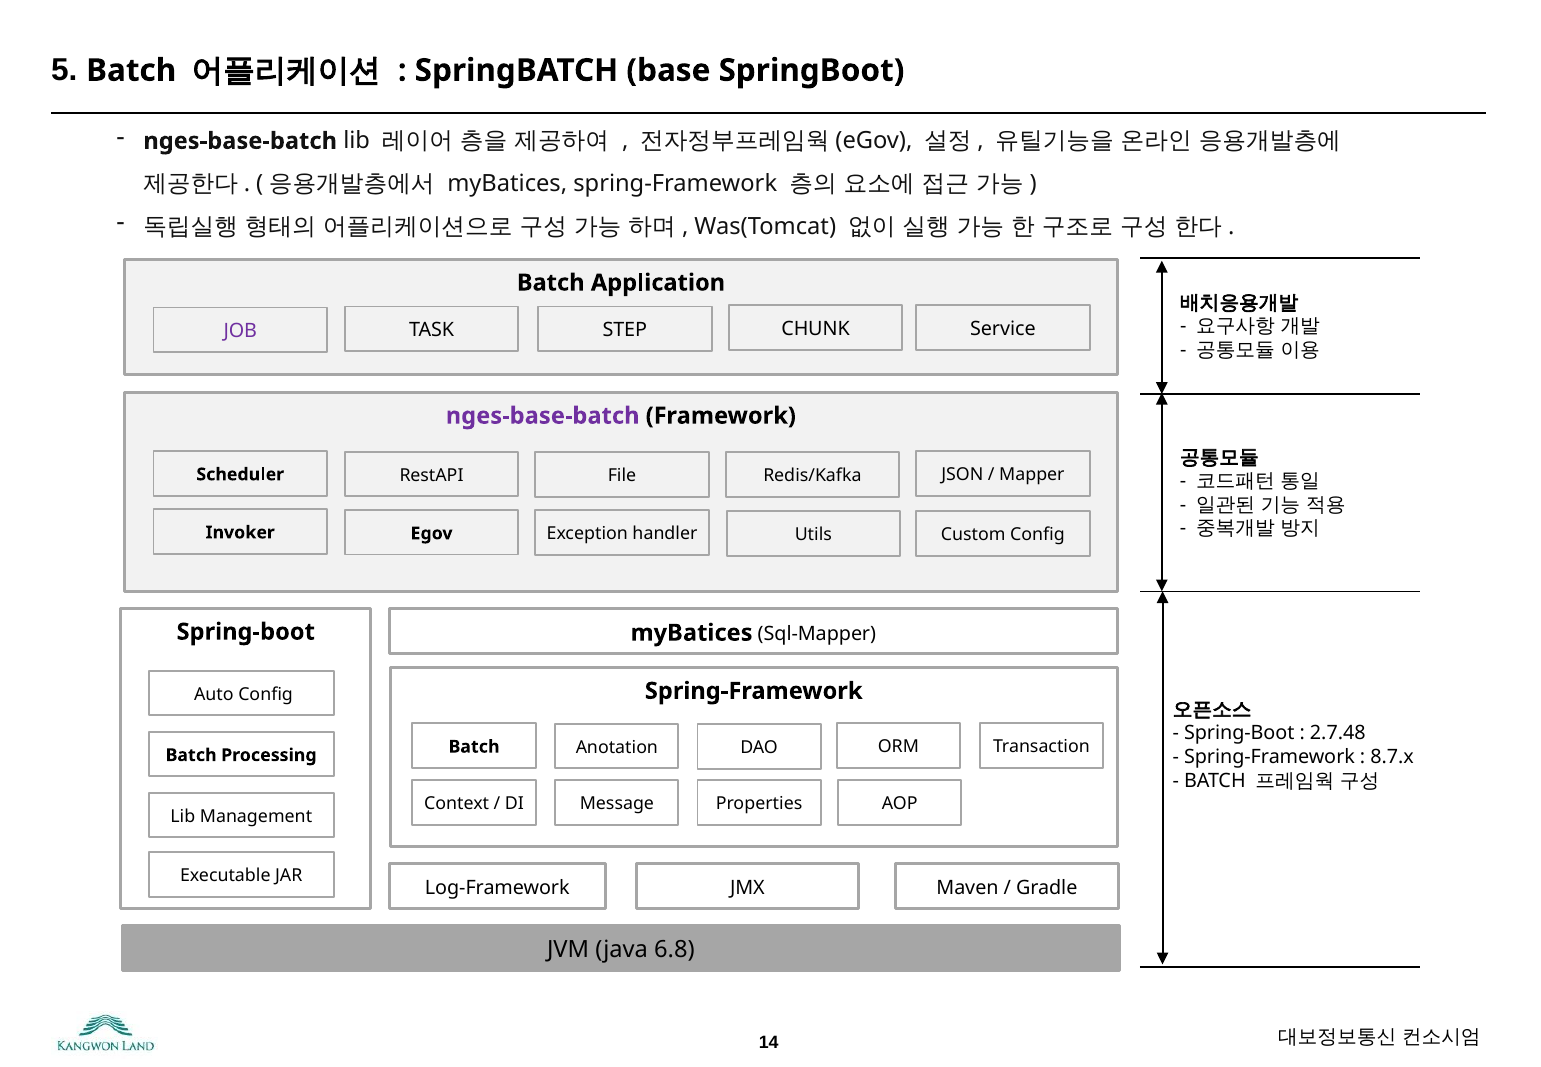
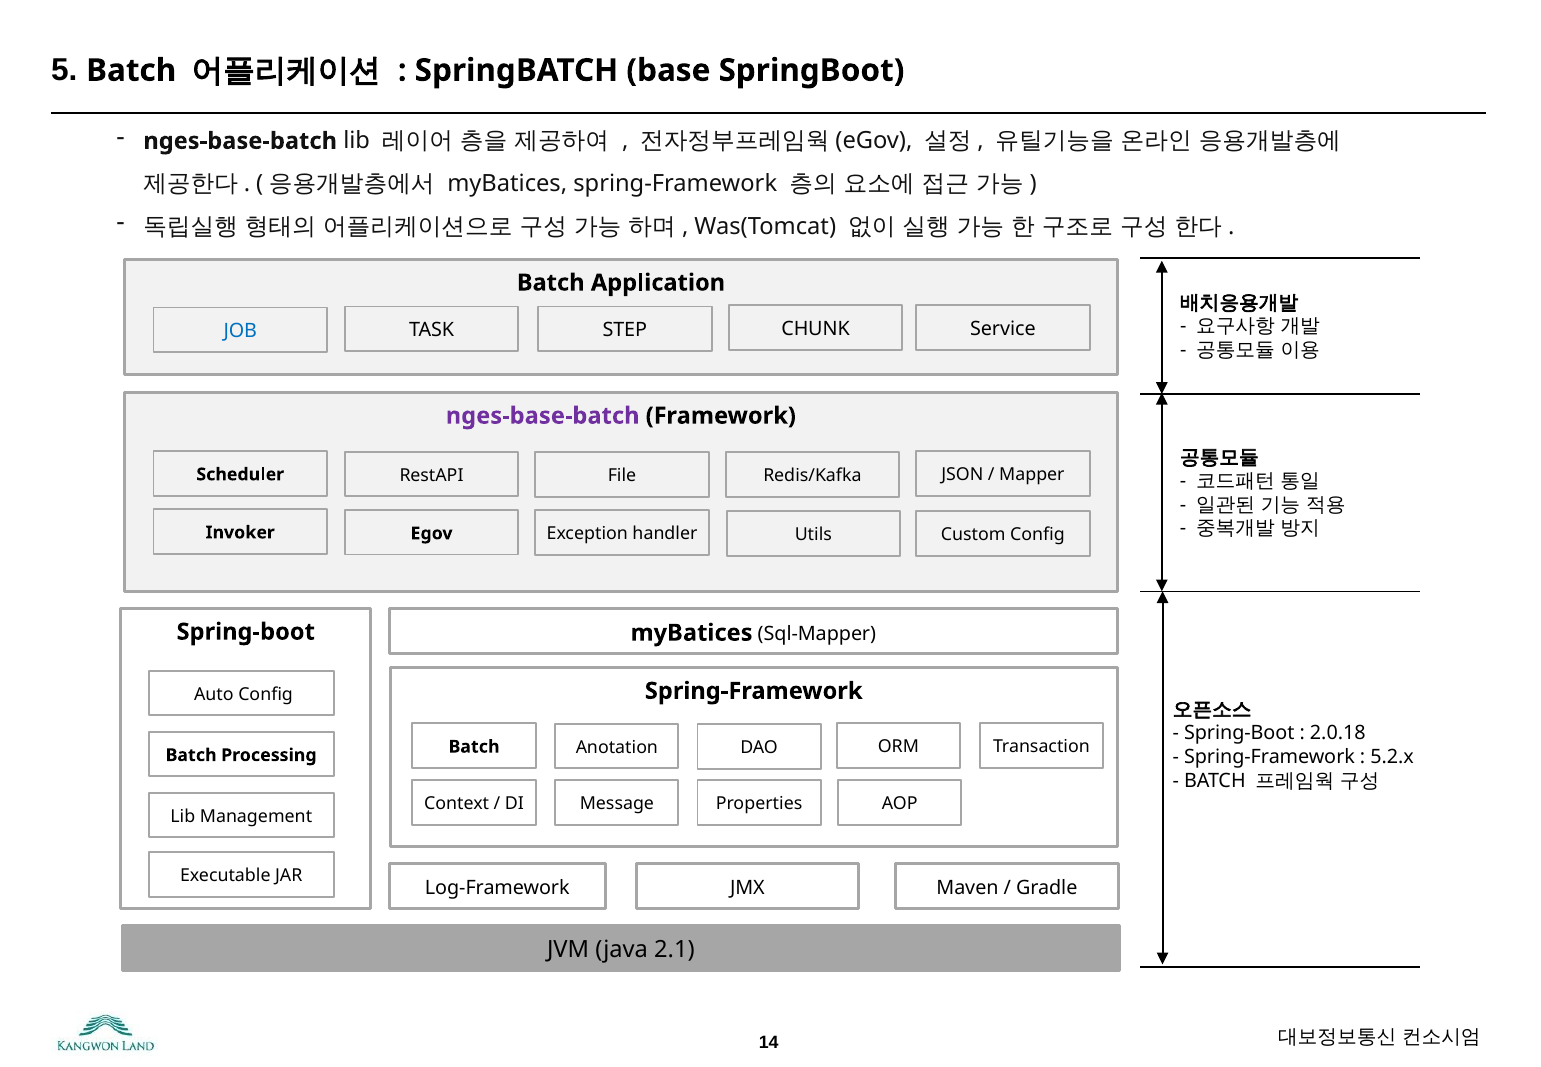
JOB colour: purple -> blue
2.7.48: 2.7.48 -> 2.0.18
8.7.x: 8.7.x -> 5.2.x
6.8: 6.8 -> 2.1
